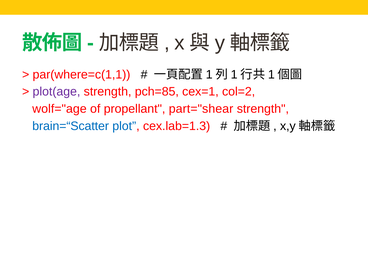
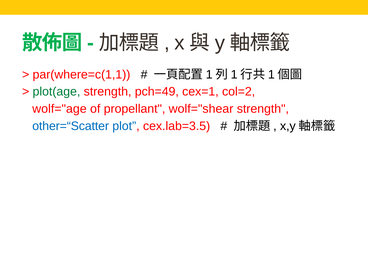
plot(age colour: purple -> green
pch=85: pch=85 -> pch=49
part="shear: part="shear -> wolf="shear
brain=“Scatter: brain=“Scatter -> other=“Scatter
cex.lab=1.3: cex.lab=1.3 -> cex.lab=3.5
